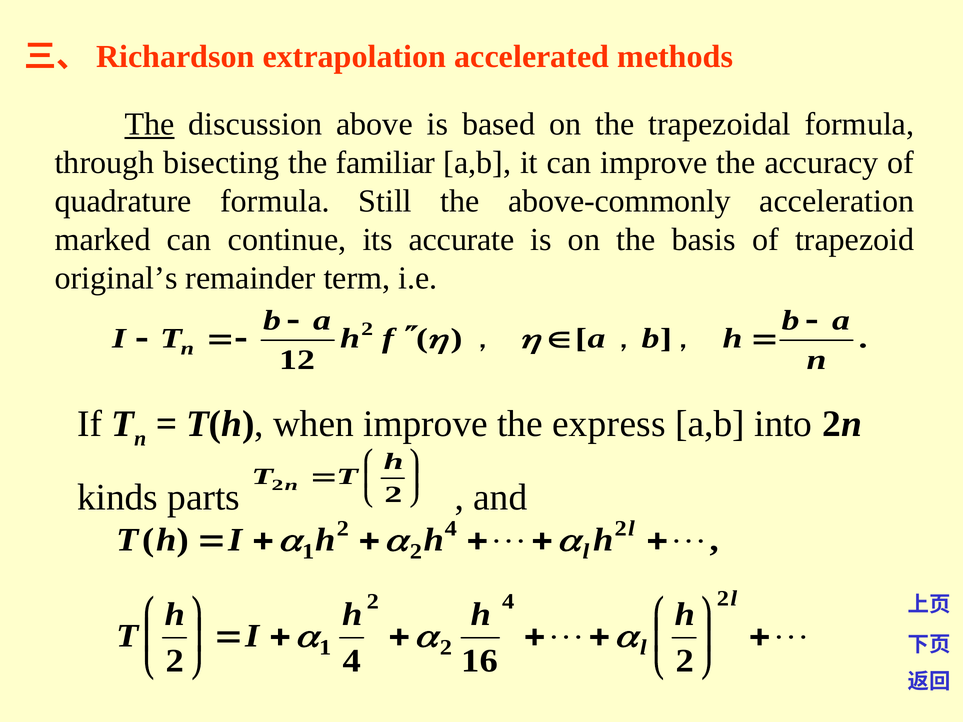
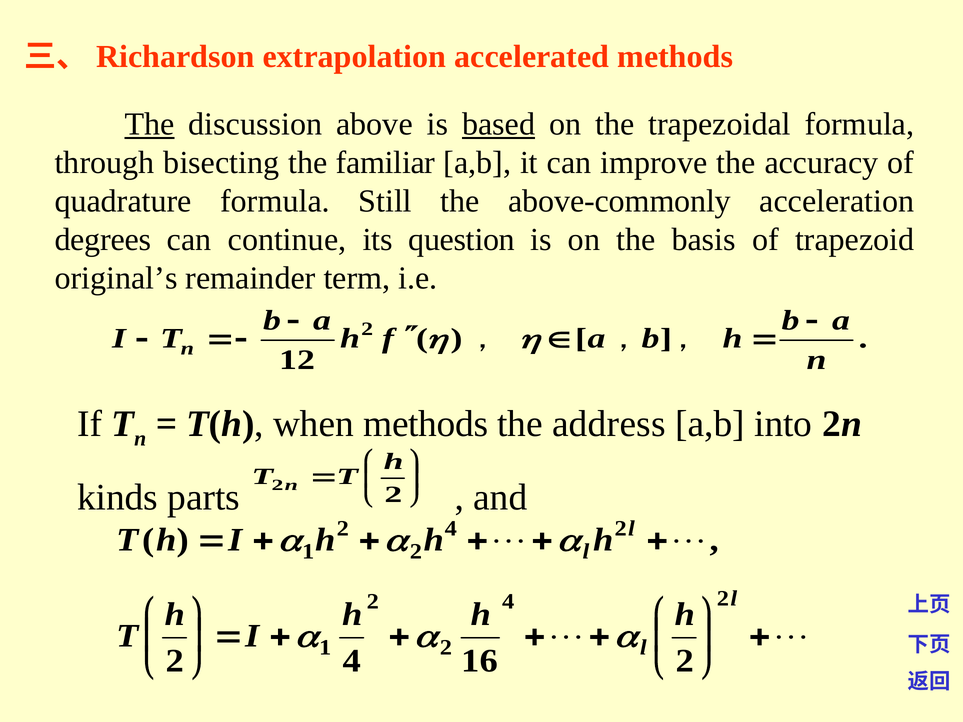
based underline: none -> present
marked: marked -> degrees
accurate: accurate -> question
when improve: improve -> methods
express: express -> address
